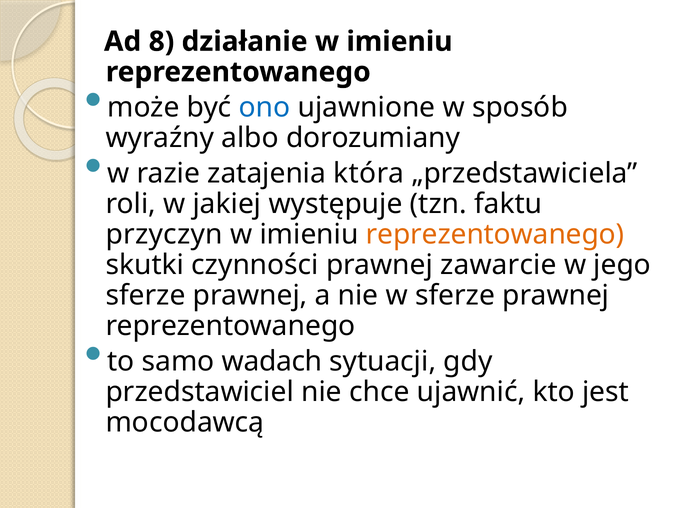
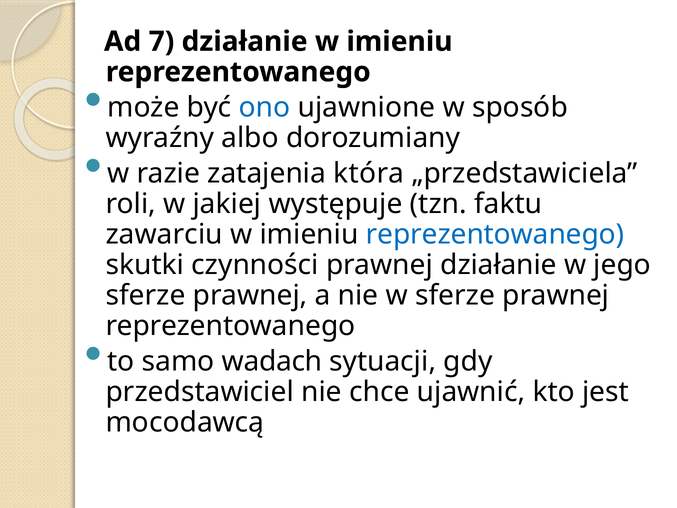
8: 8 -> 7
przyczyn: przyczyn -> zawarciu
reprezentowanego at (495, 234) colour: orange -> blue
prawnej zawarcie: zawarcie -> działanie
